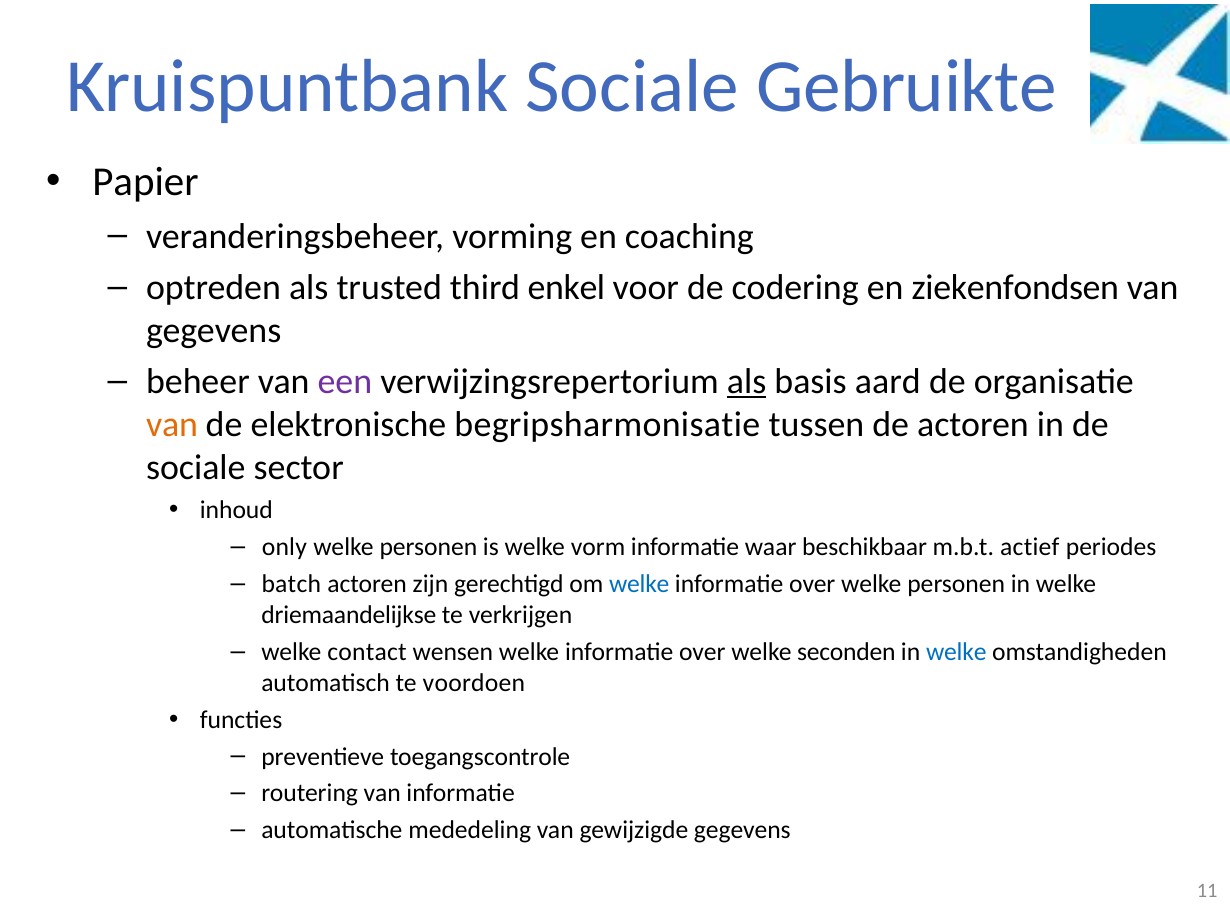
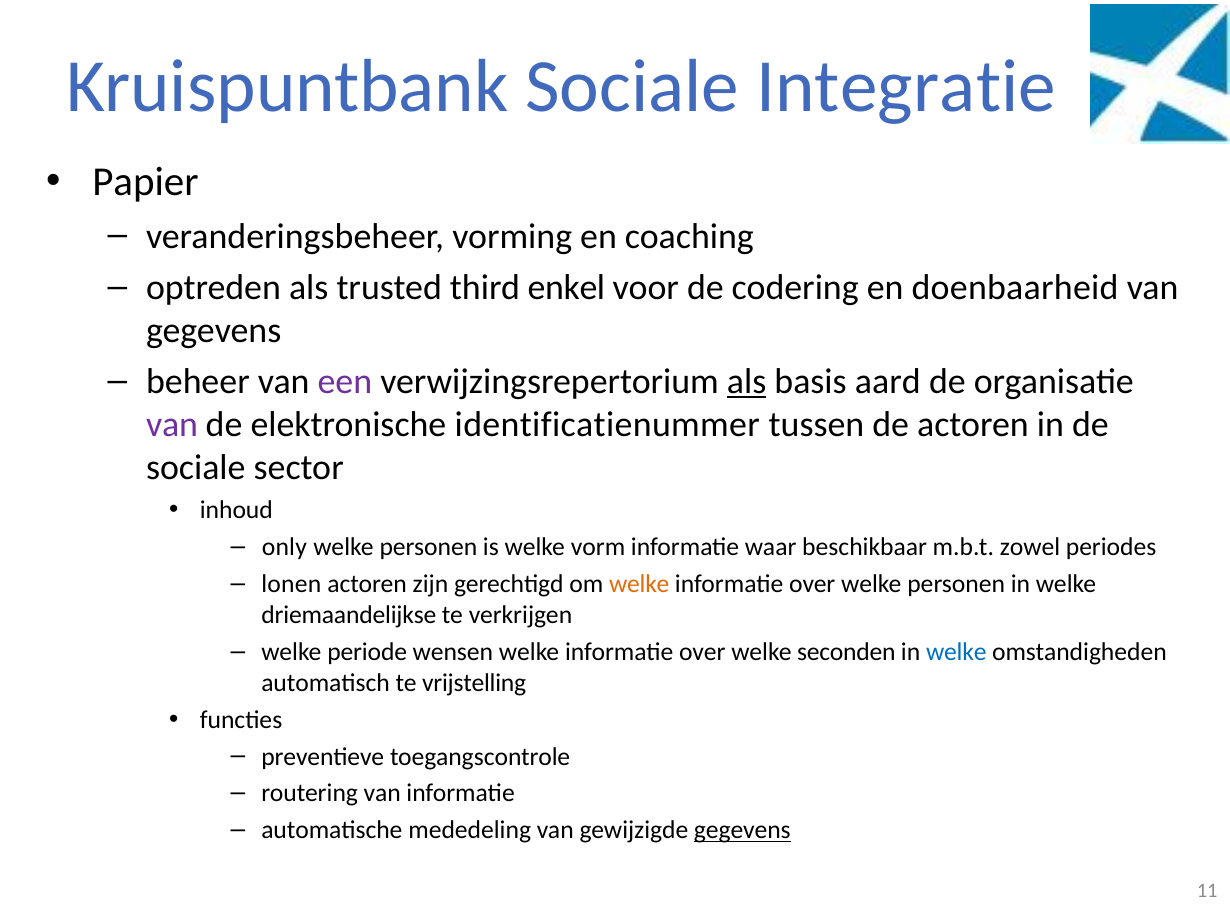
Gebruikte: Gebruikte -> Integratie
ziekenfondsen: ziekenfondsen -> doenbaarheid
van at (172, 425) colour: orange -> purple
begripsharmonisatie: begripsharmonisatie -> identificatienummer
actief: actief -> zowel
batch: batch -> lonen
welke at (639, 584) colour: blue -> orange
contact: contact -> periode
voordoen: voordoen -> vrijstelling
gegevens at (742, 830) underline: none -> present
